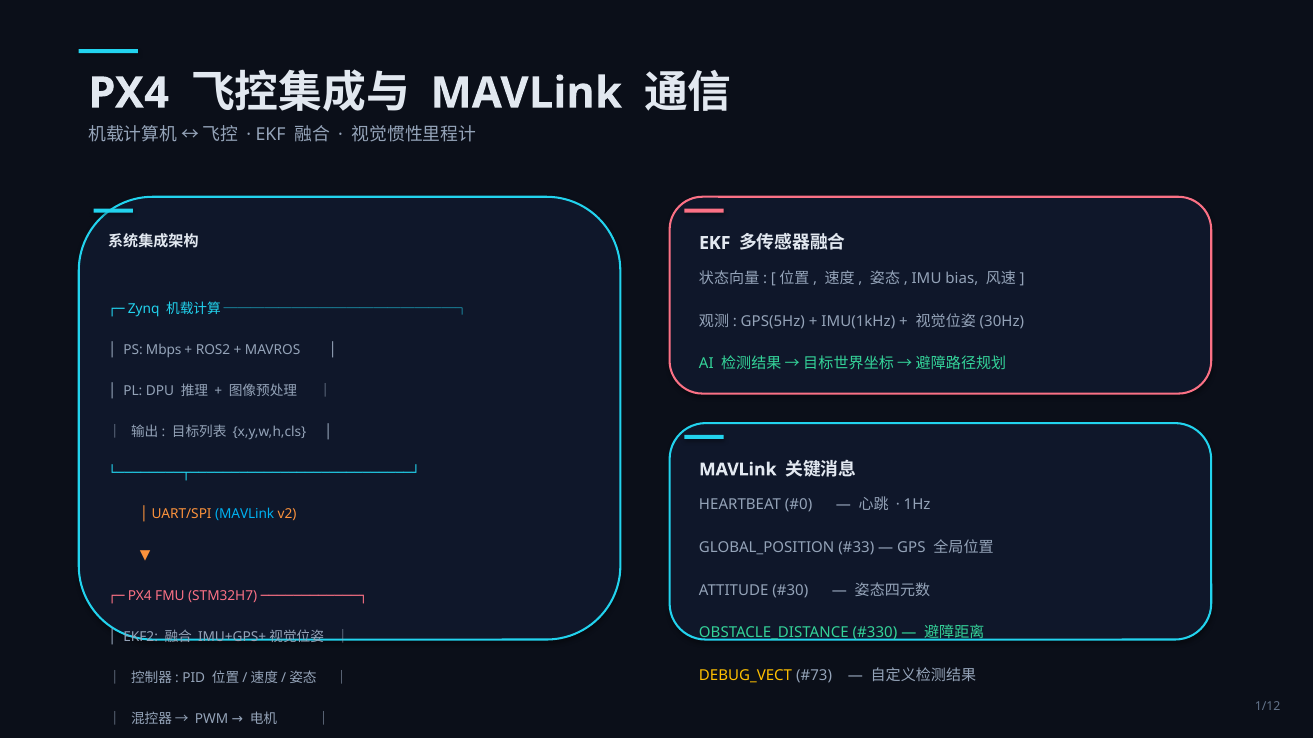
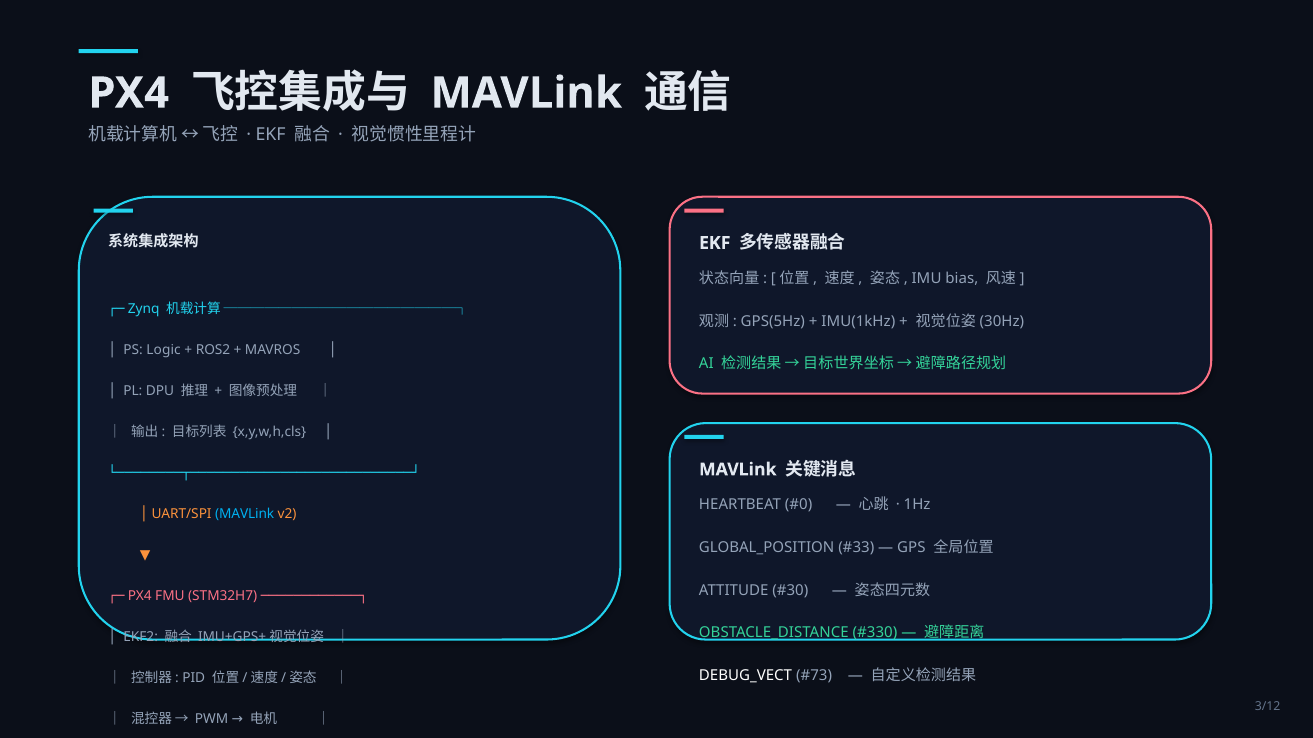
Mbps: Mbps -> Logic
DEBUG_VECT colour: yellow -> white
1/12: 1/12 -> 3/12
